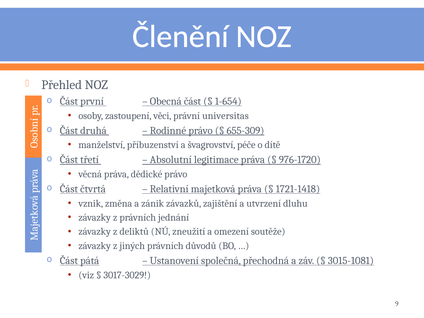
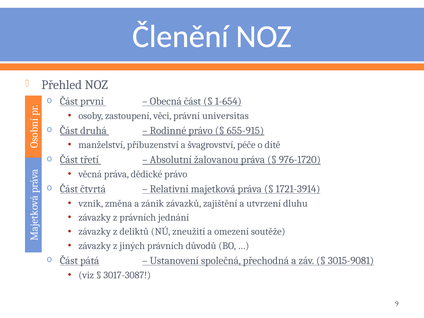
655-309: 655-309 -> 655-915
legitimace: legitimace -> žalovanou
1721-1418: 1721-1418 -> 1721-3914
3015-1081: 3015-1081 -> 3015-9081
3017-3029: 3017-3029 -> 3017-3087
